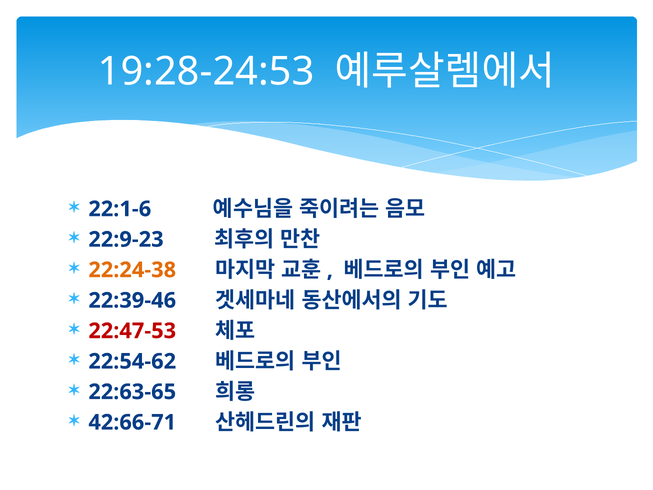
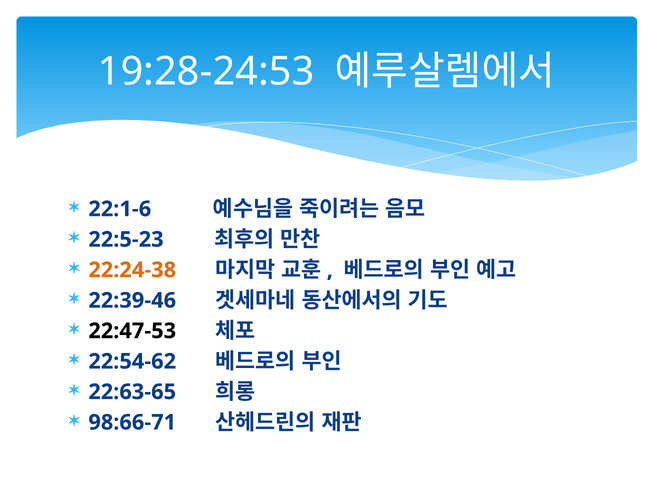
22:9-23: 22:9-23 -> 22:5-23
22:47-53 colour: red -> black
42:66-71: 42:66-71 -> 98:66-71
